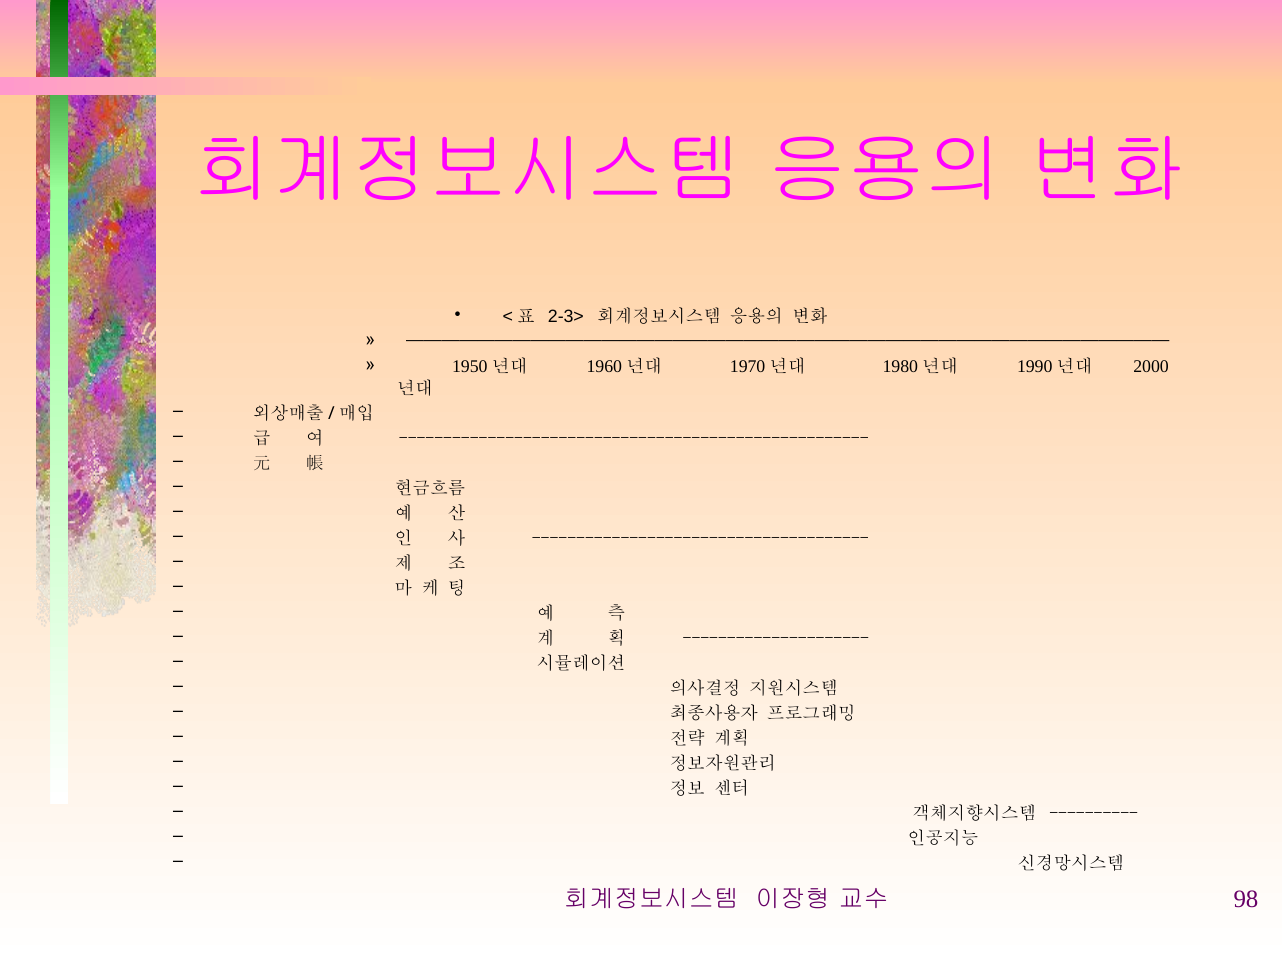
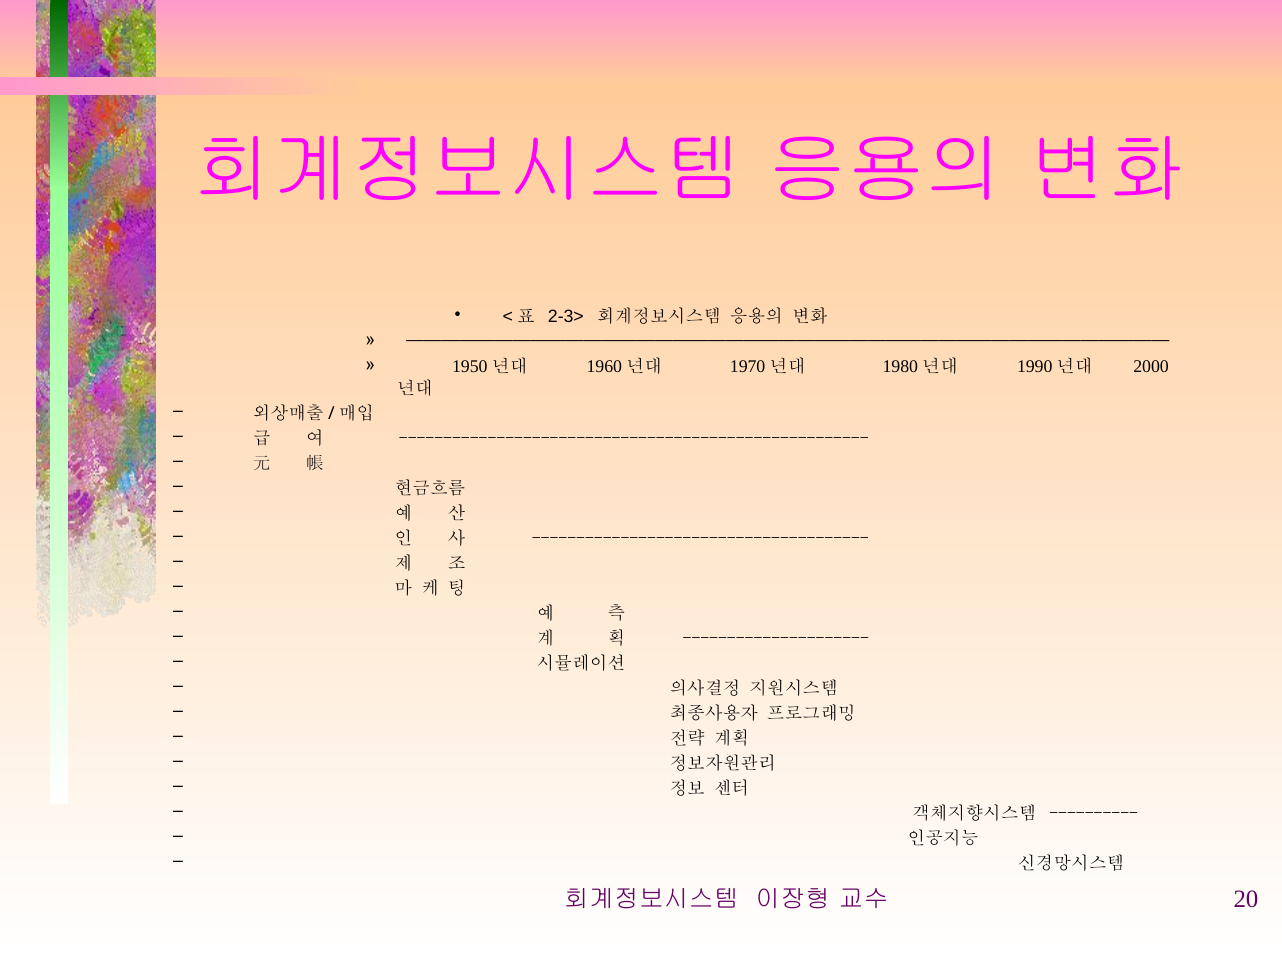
98: 98 -> 20
